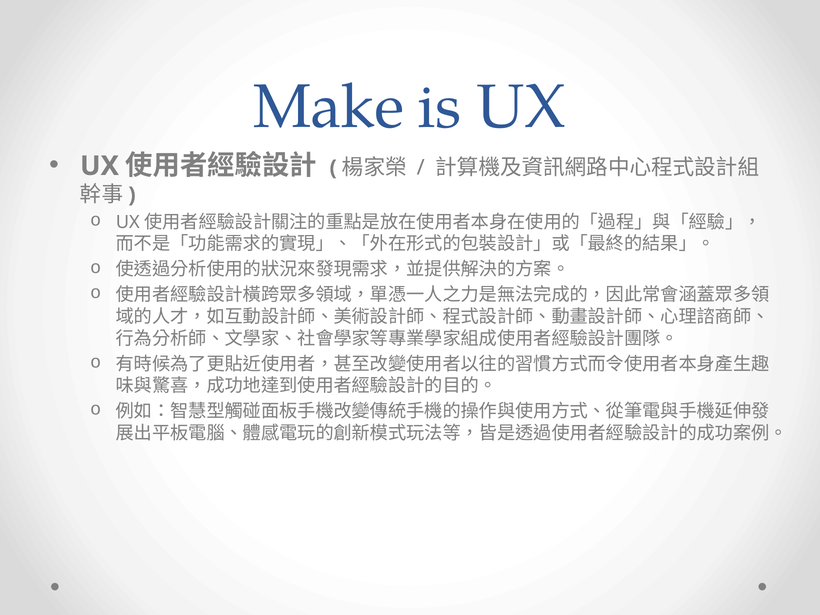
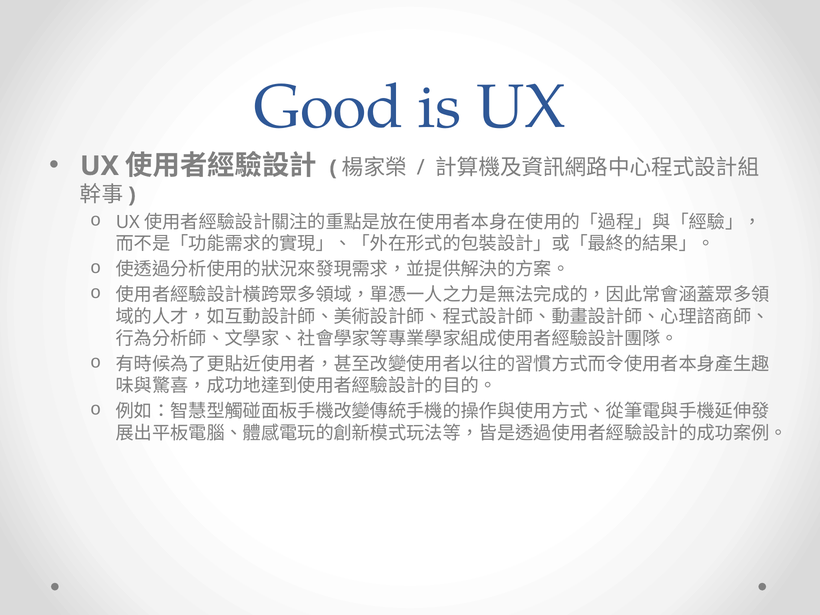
Make: Make -> Good
